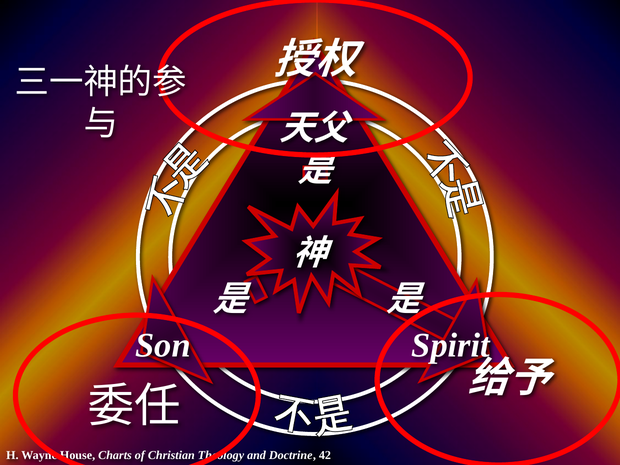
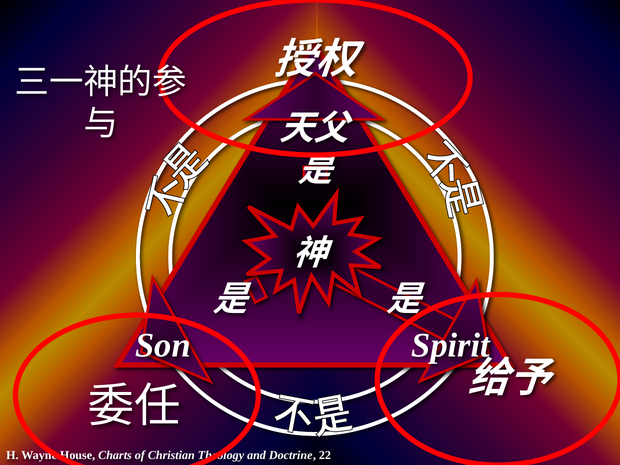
42: 42 -> 22
